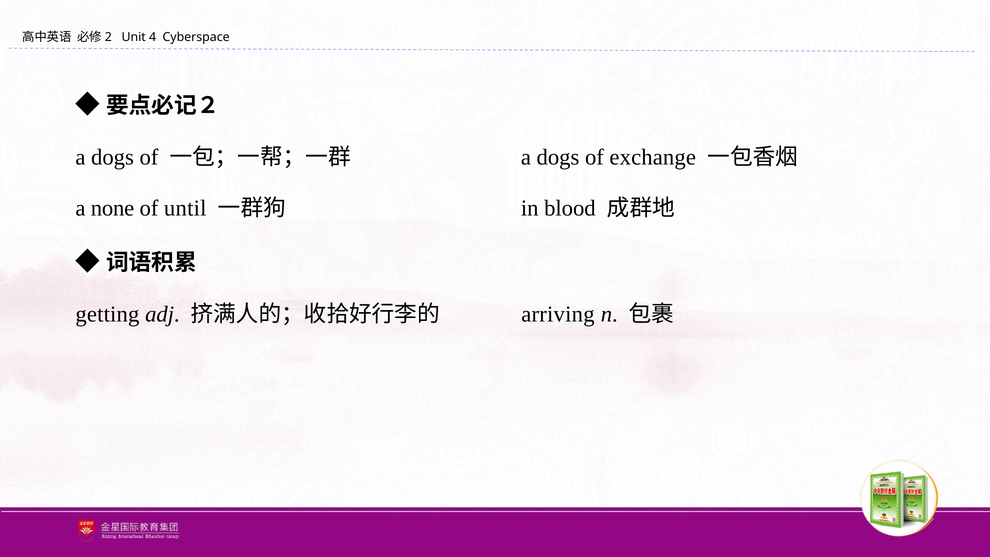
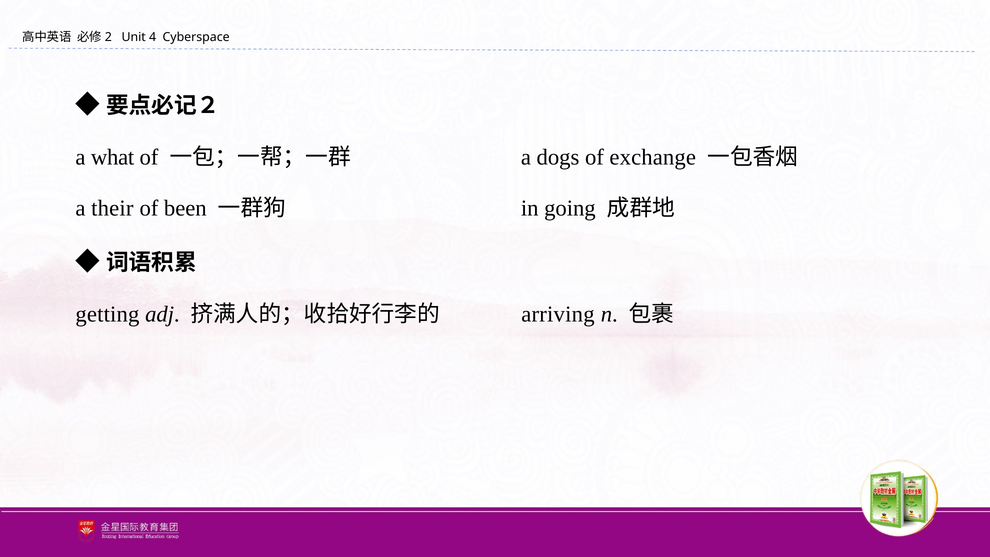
dogs at (112, 157): dogs -> what
none: none -> their
until: until -> been
blood: blood -> going
